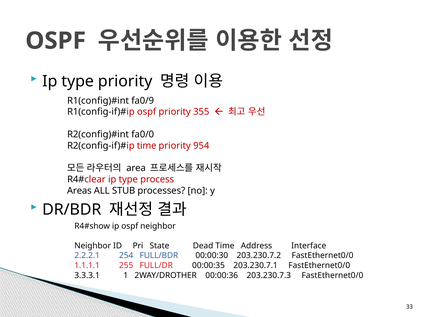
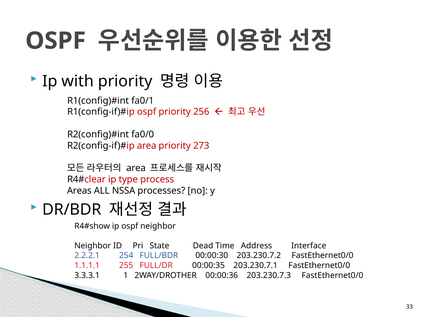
type at (78, 81): type -> with
fa0/9: fa0/9 -> fa0/1
355: 355 -> 256
time at (147, 146): time -> area
954: 954 -> 273
STUB: STUB -> NSSA
